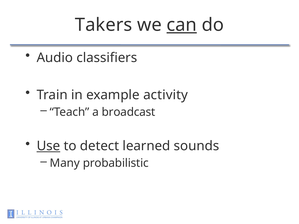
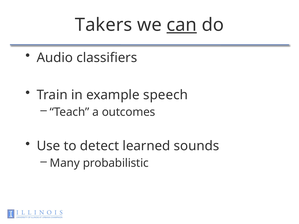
activity: activity -> speech
broadcast: broadcast -> outcomes
Use underline: present -> none
